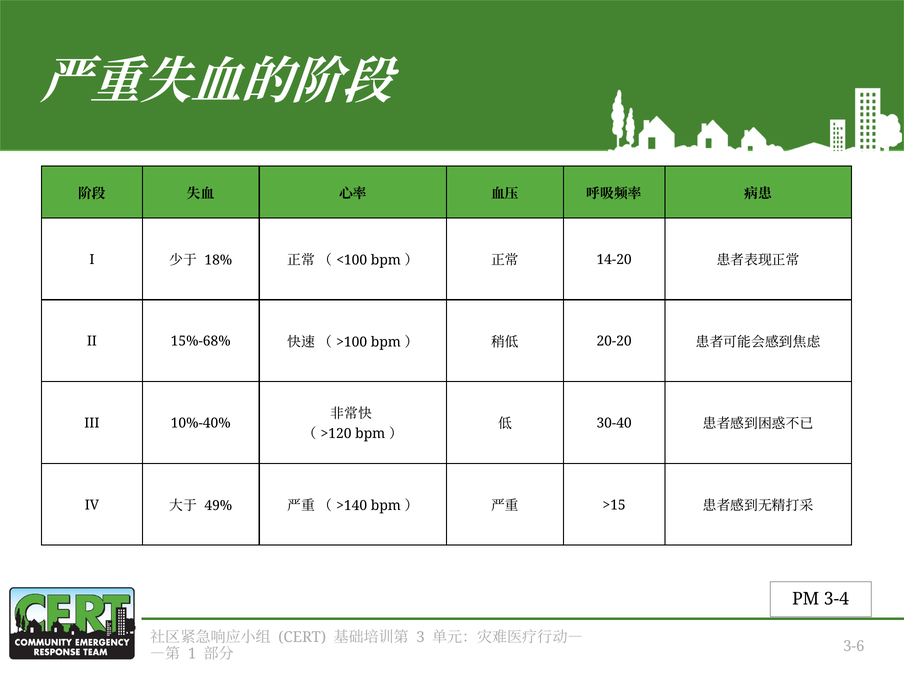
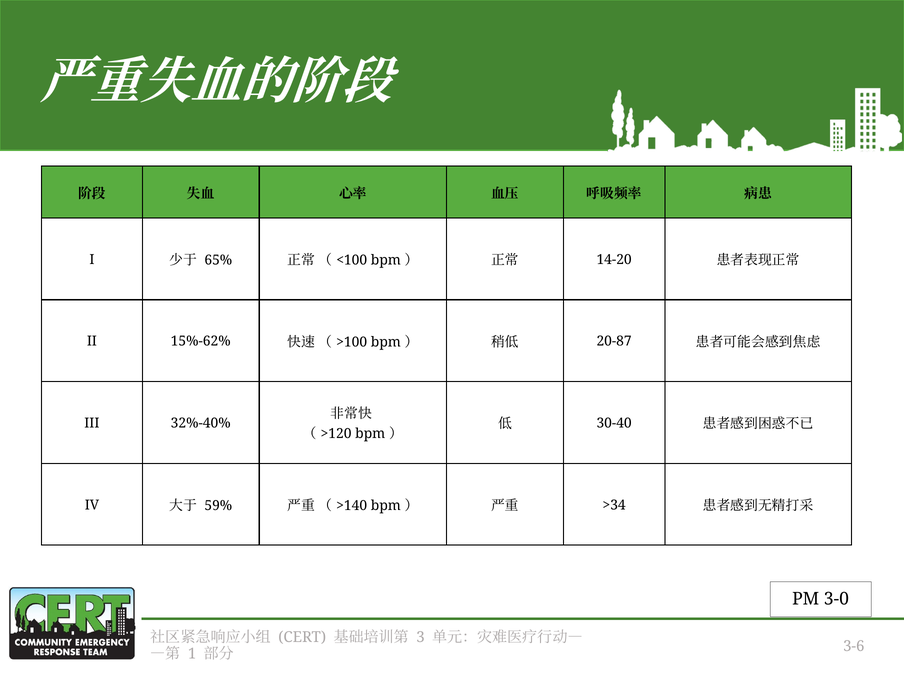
18%: 18% -> 65%
15%-68%: 15%-68% -> 15%-62%
20-20: 20-20 -> 20-87
10%-40%: 10%-40% -> 32%-40%
49%: 49% -> 59%
>15: >15 -> >34
3-4: 3-4 -> 3-0
